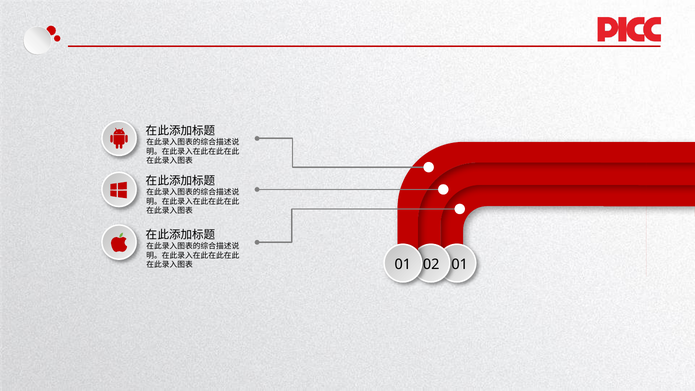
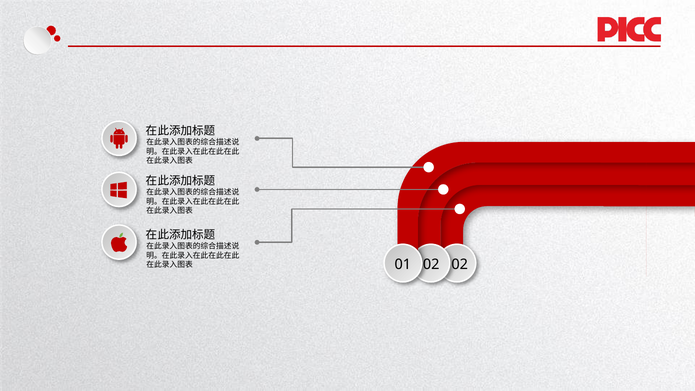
02 01: 01 -> 02
